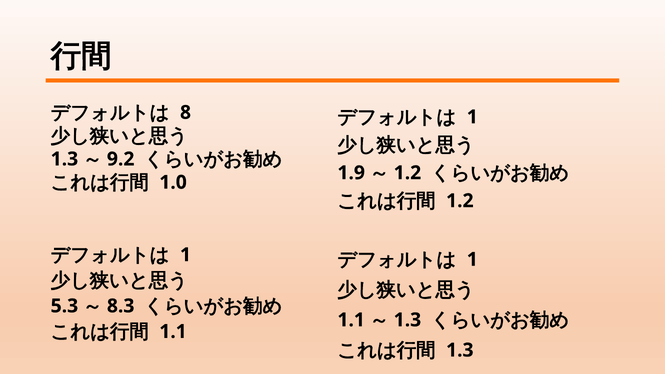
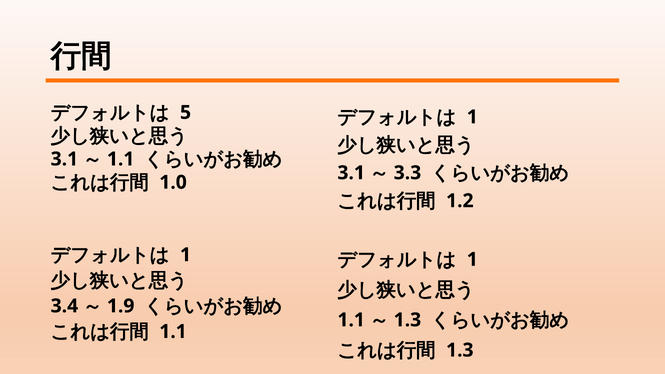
8: 8 -> 5
1.3 at (64, 159): 1.3 -> 3.1
9.2 at (121, 159): 9.2 -> 1.1
1.9 at (351, 173): 1.9 -> 3.1
1.2 at (407, 173): 1.2 -> 3.3
5.3: 5.3 -> 3.4
8.3: 8.3 -> 1.9
